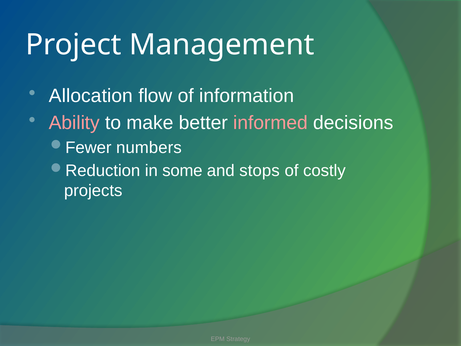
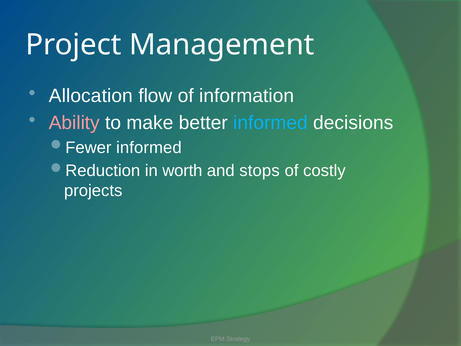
informed at (271, 123) colour: pink -> light blue
numbers at (149, 147): numbers -> informed
some: some -> worth
